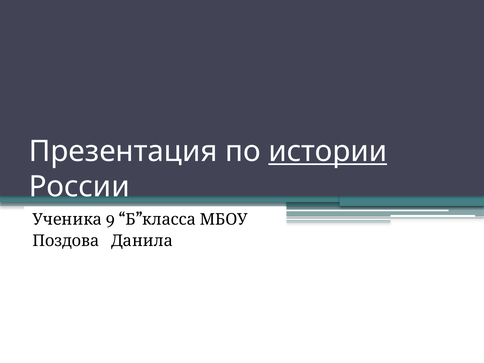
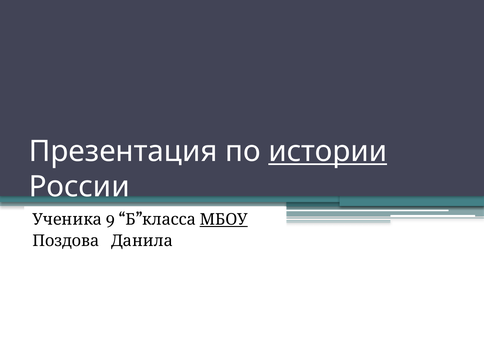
МБОУ underline: none -> present
